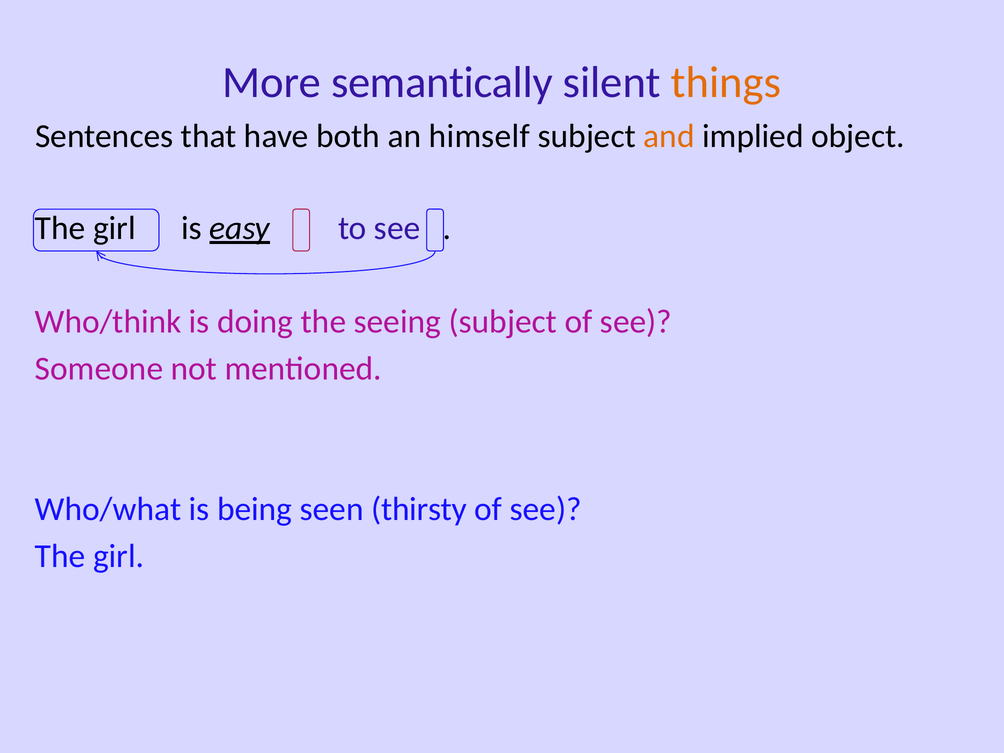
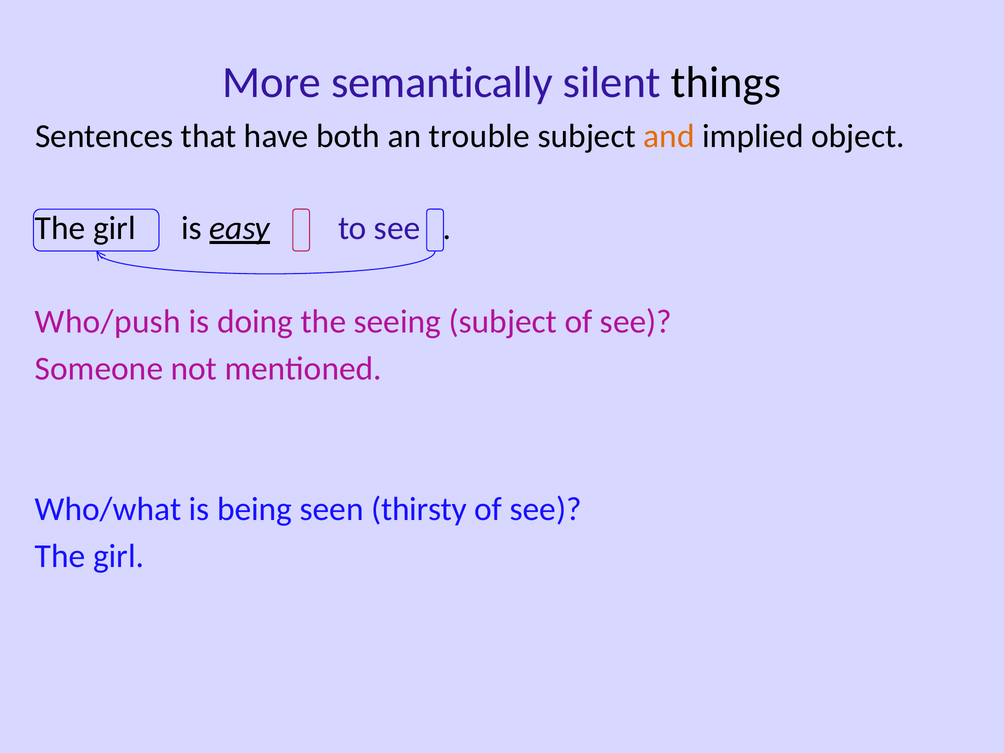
things colour: orange -> black
himself: himself -> trouble
Who/think: Who/think -> Who/push
